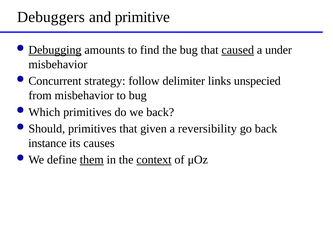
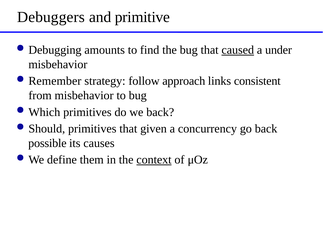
Debugging underline: present -> none
Concurrent: Concurrent -> Remember
delimiter: delimiter -> approach
unspecied: unspecied -> consistent
reversibility: reversibility -> concurrency
instance: instance -> possible
them underline: present -> none
